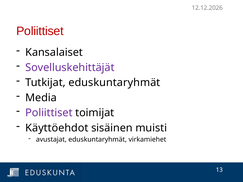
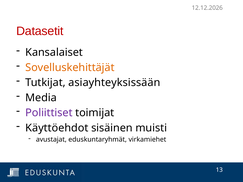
Poliittiset at (40, 31): Poliittiset -> Datasetit
Sovelluskehittäjät colour: purple -> orange
Tutkijat eduskuntaryhmät: eduskuntaryhmät -> asiayhteyksissään
